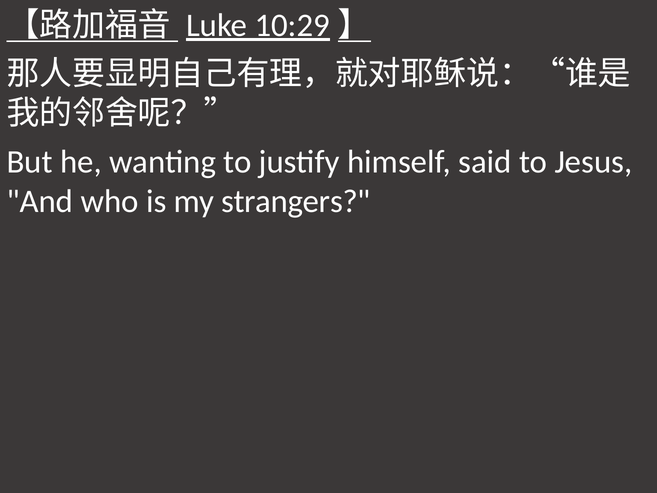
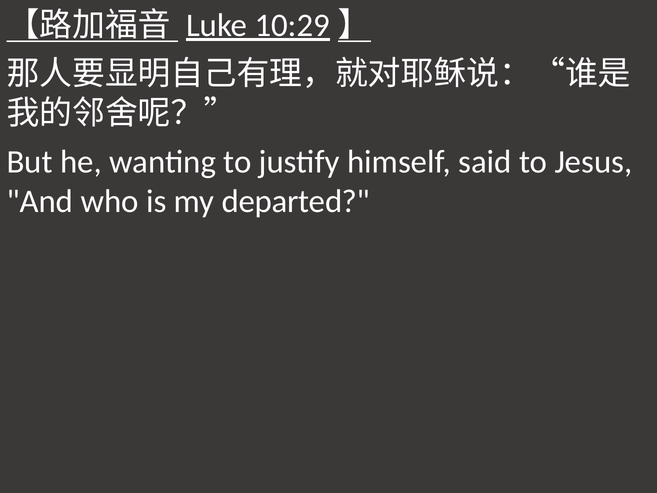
strangers: strangers -> departed
